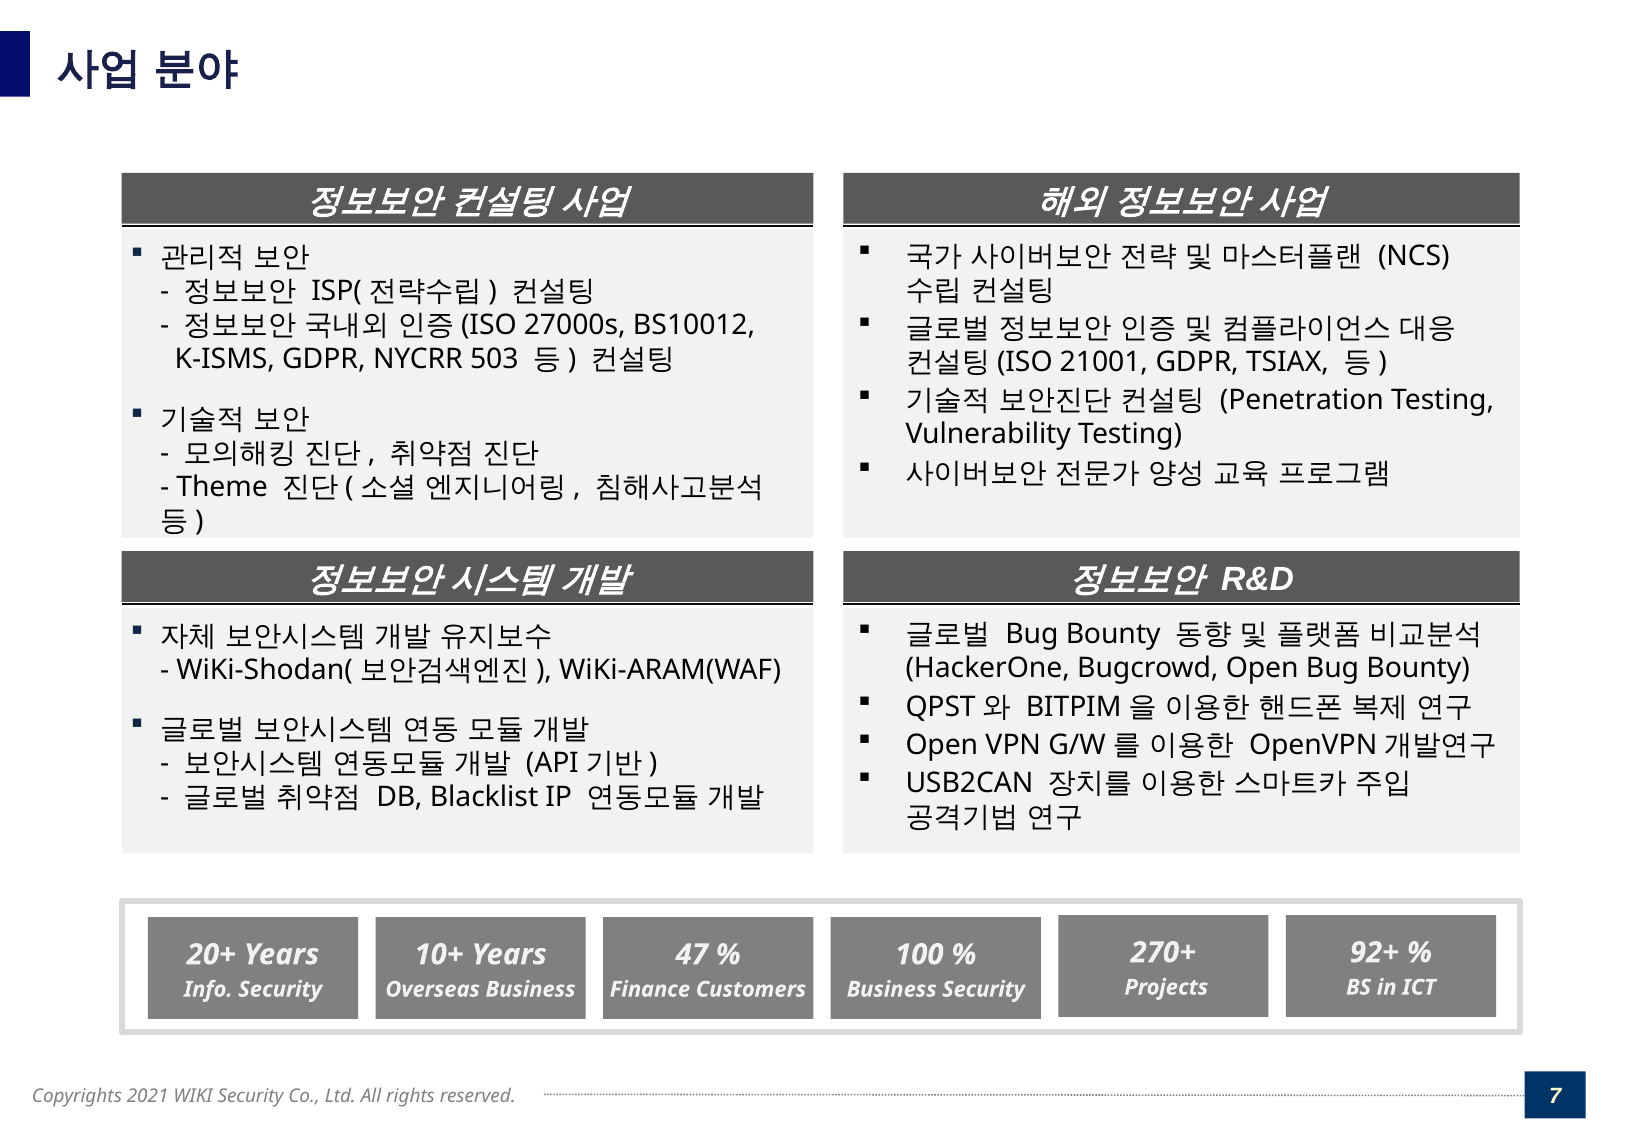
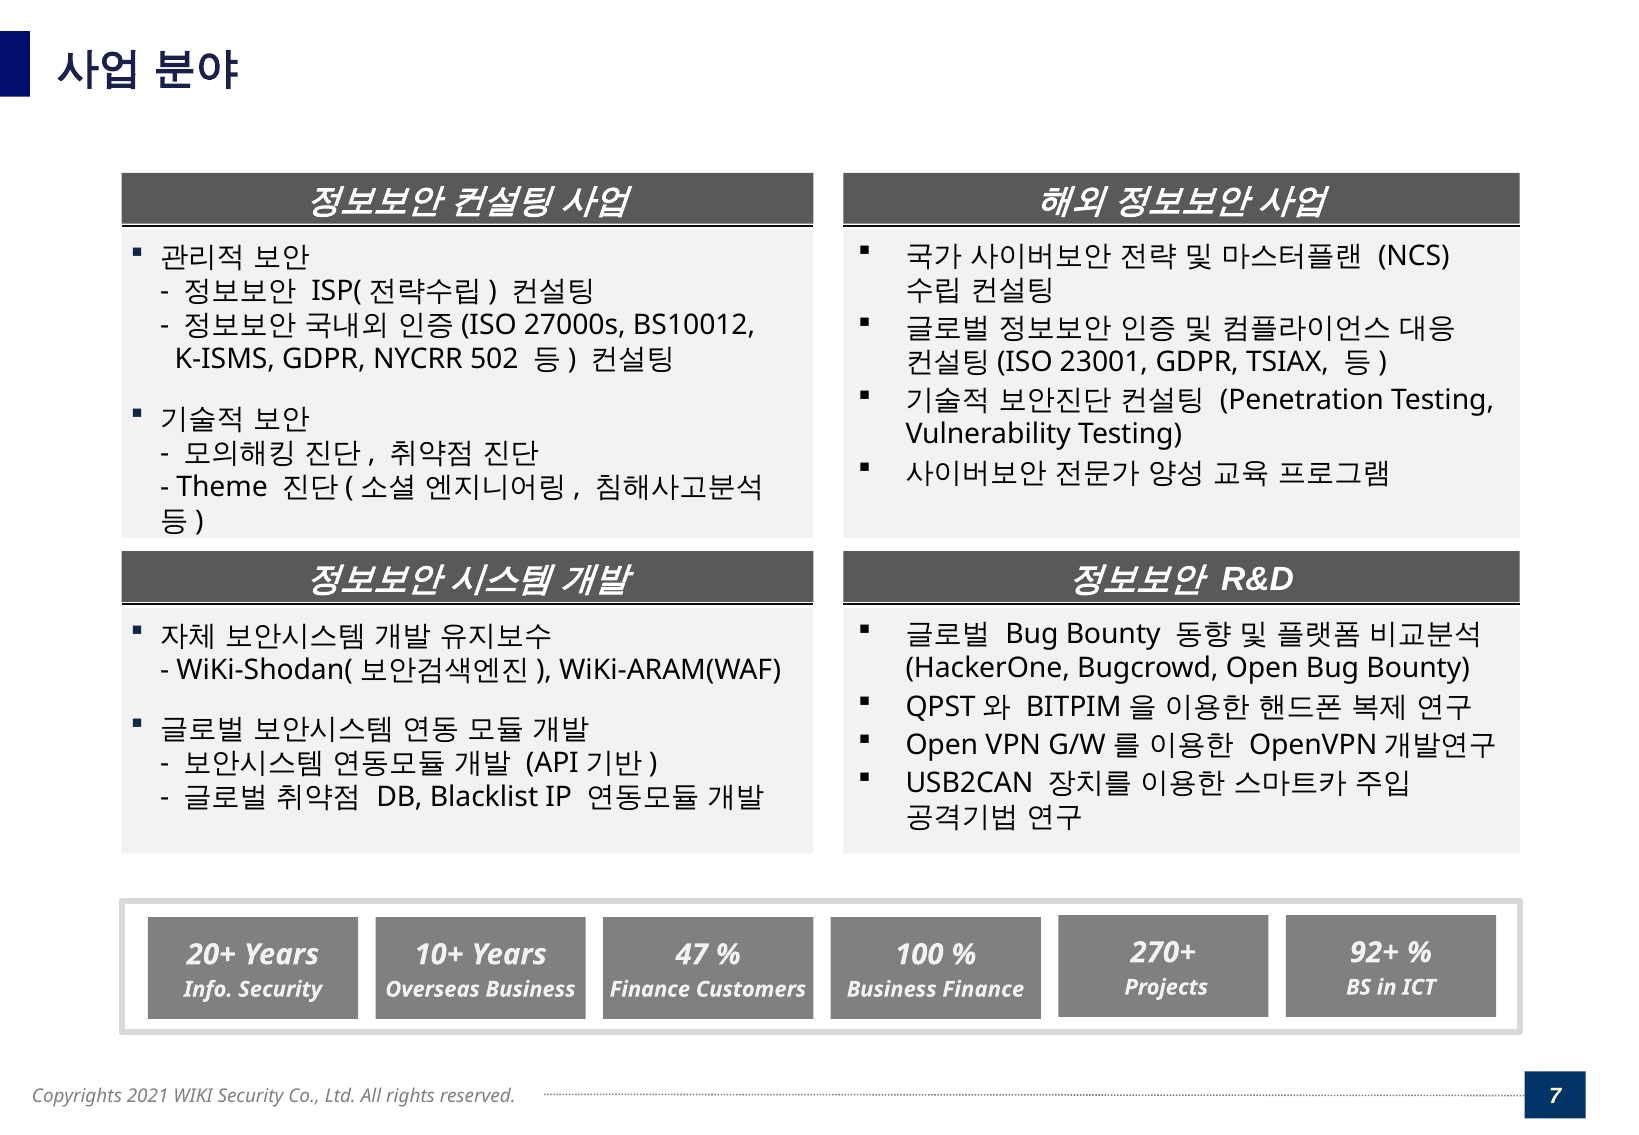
503: 503 -> 502
21001: 21001 -> 23001
Business Security: Security -> Finance
